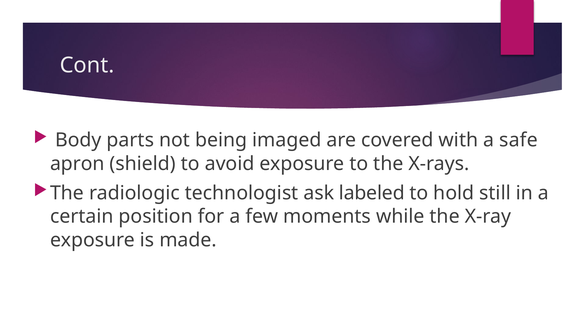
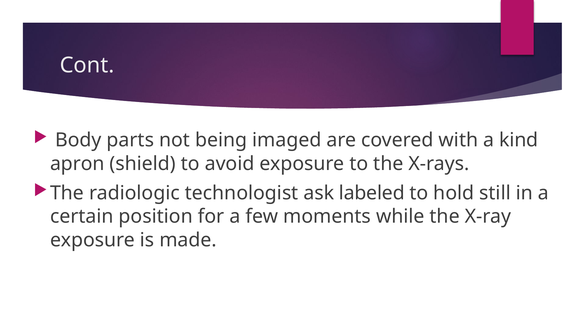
safe: safe -> kind
